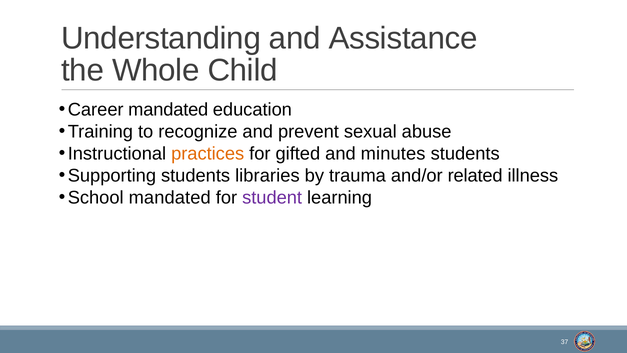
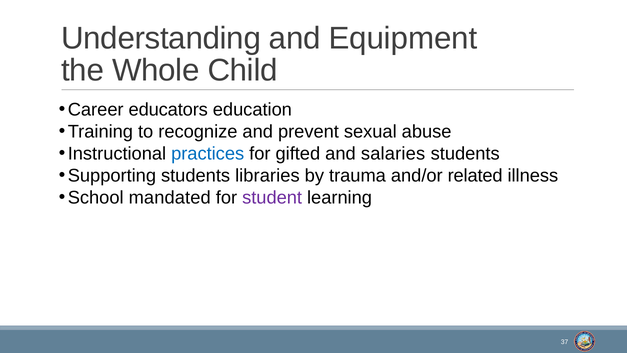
Assistance: Assistance -> Equipment
Career mandated: mandated -> educators
practices colour: orange -> blue
minutes: minutes -> salaries
